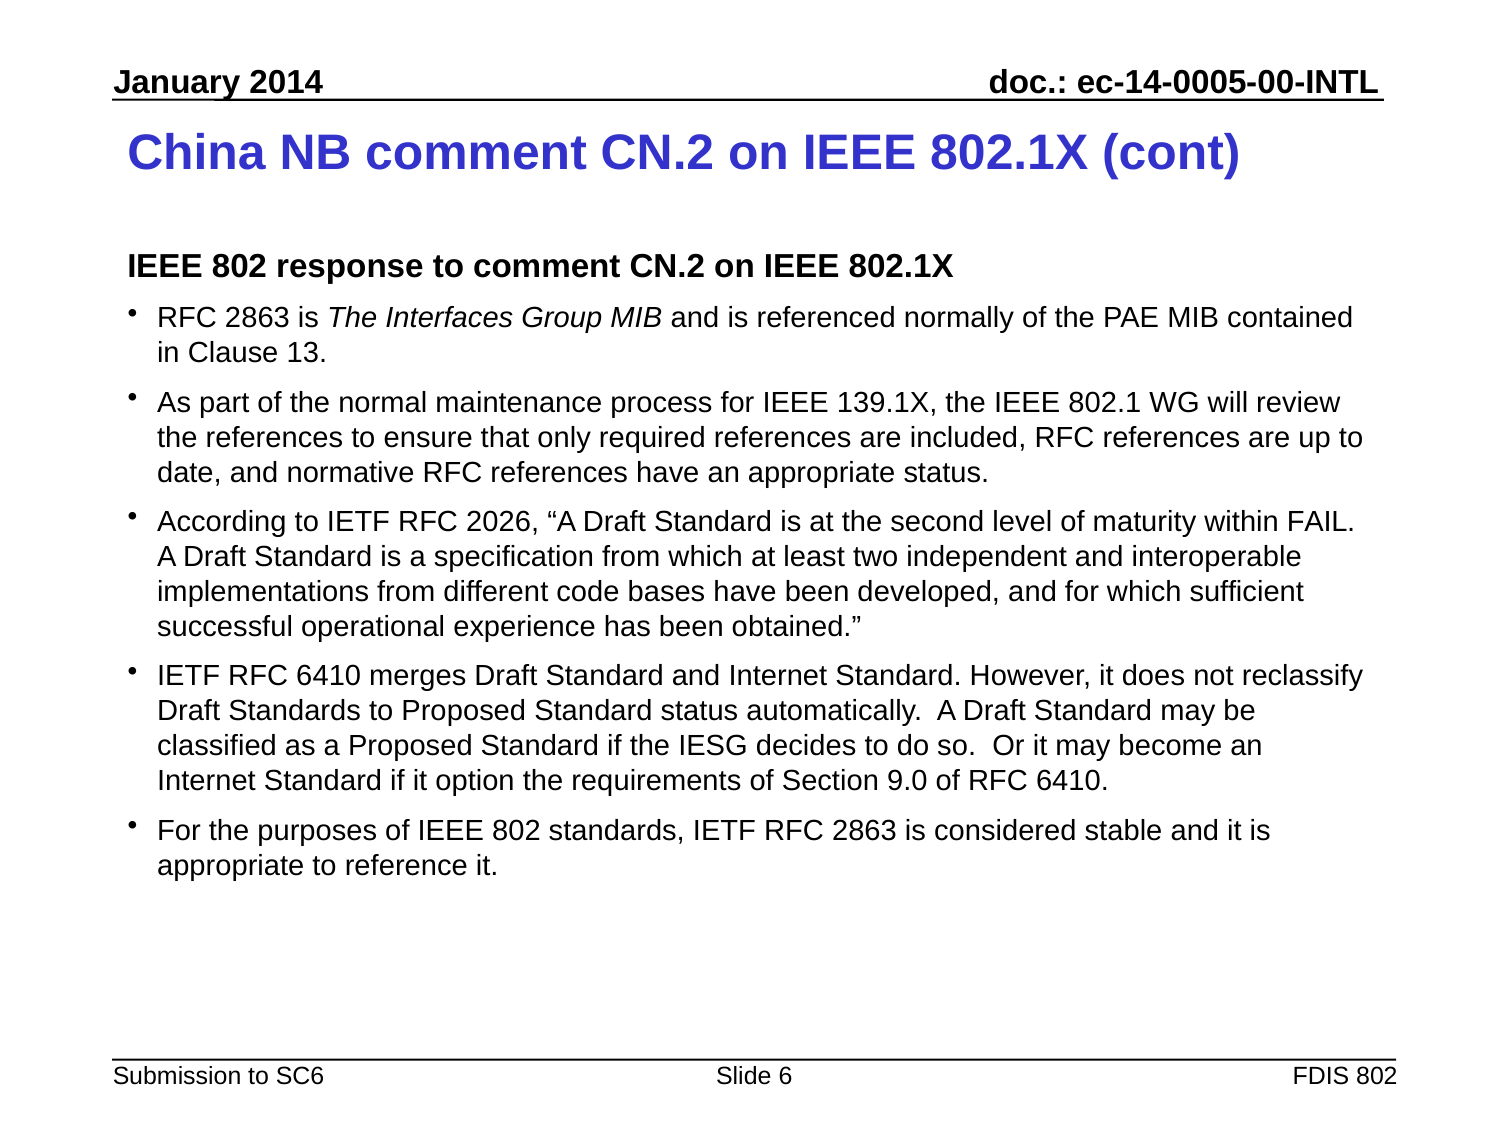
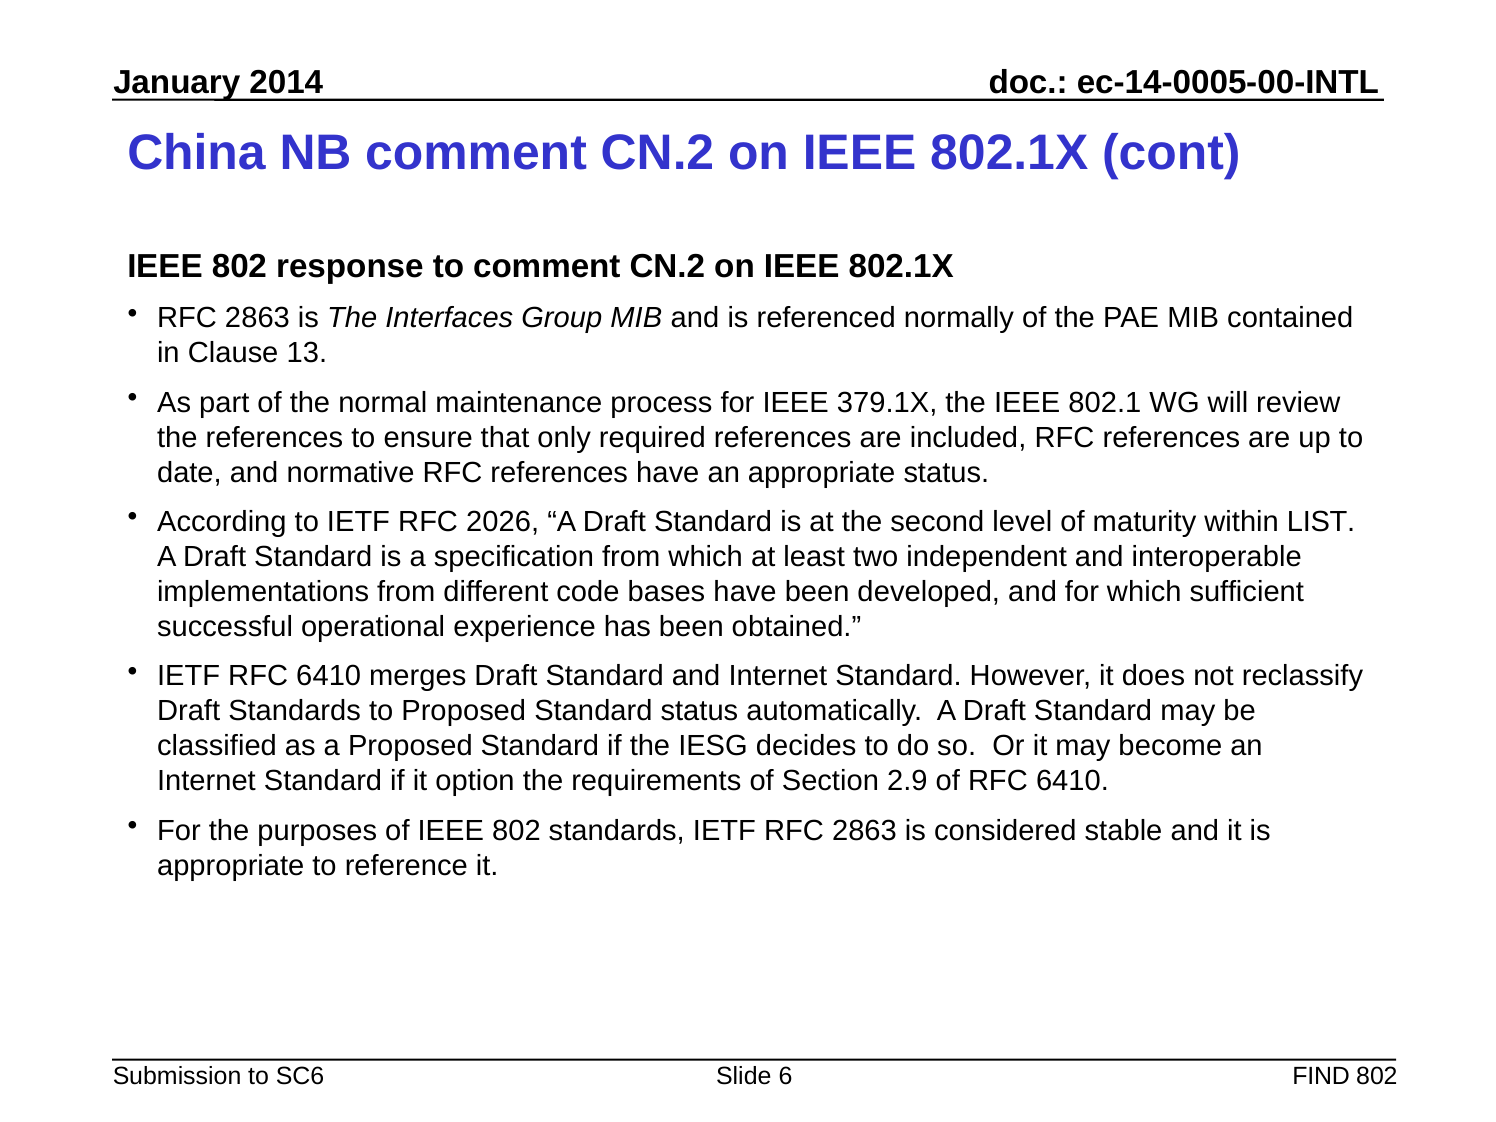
139.1X: 139.1X -> 379.1X
FAIL: FAIL -> LIST
9.0: 9.0 -> 2.9
FDIS: FDIS -> FIND
